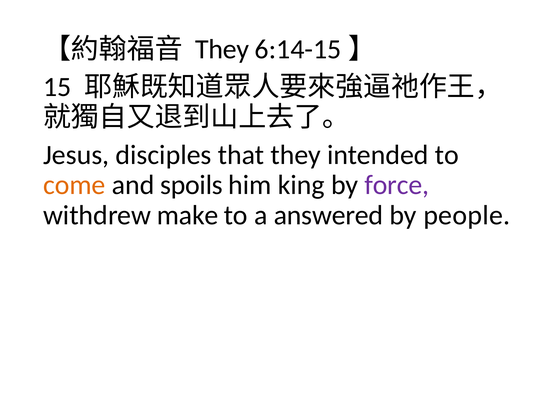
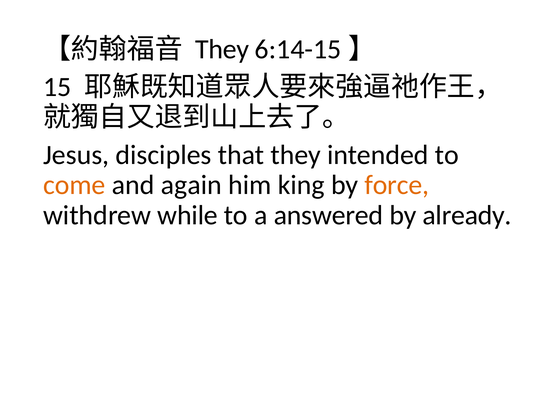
spoils: spoils -> again
force colour: purple -> orange
make: make -> while
people: people -> already
